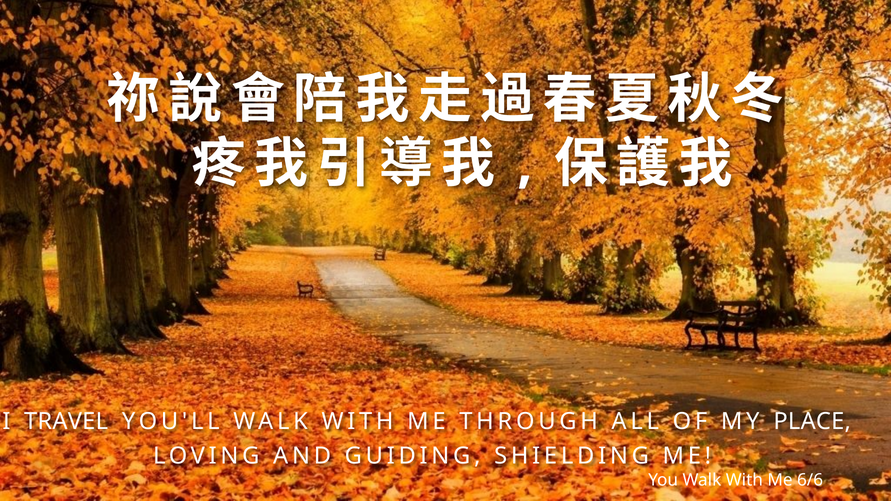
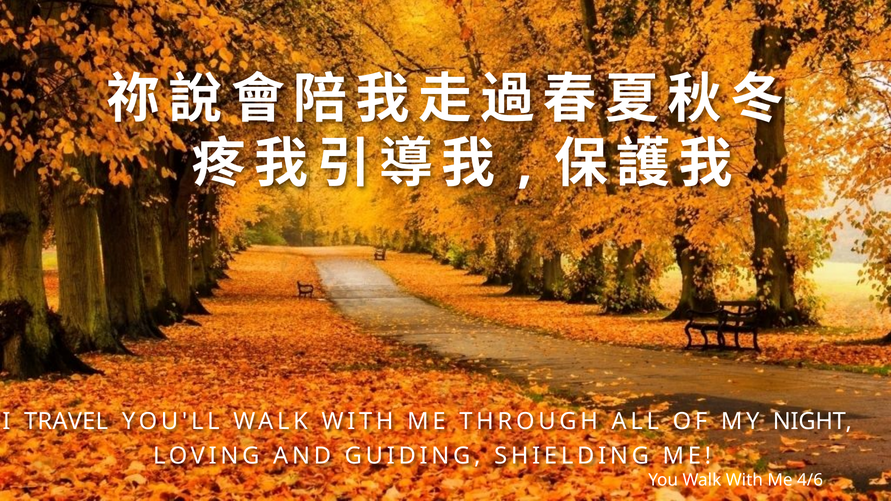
PLACE: PLACE -> NIGHT
6/6: 6/6 -> 4/6
